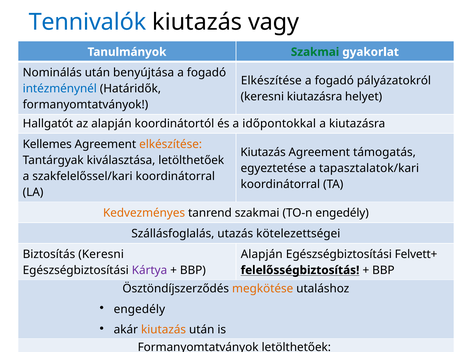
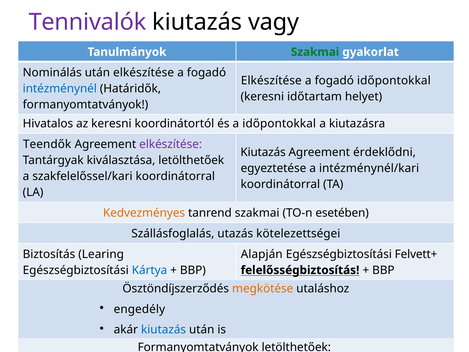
Tennivalók colour: blue -> purple
után benyújtása: benyújtása -> elkészítése
fogadó pályázatokról: pályázatokról -> időpontokkal
keresni kiutazásra: kiutazásra -> időtartam
Hallgatót: Hallgatót -> Hivatalos
az alapján: alapján -> keresni
Kellemes: Kellemes -> Teendők
elkészítése at (171, 144) colour: orange -> purple
támogatás: támogatás -> érdeklődni
tapasztalatok/kari: tapasztalatok/kari -> intézménynél/kari
TO-n engedély: engedély -> esetében
Biztosítás Keresni: Keresni -> Learing
Kártya colour: purple -> blue
kiutazás at (164, 330) colour: orange -> blue
